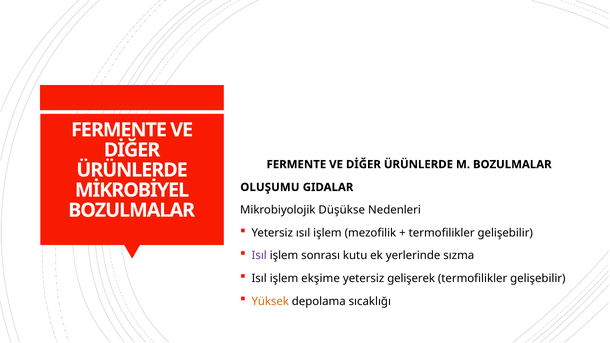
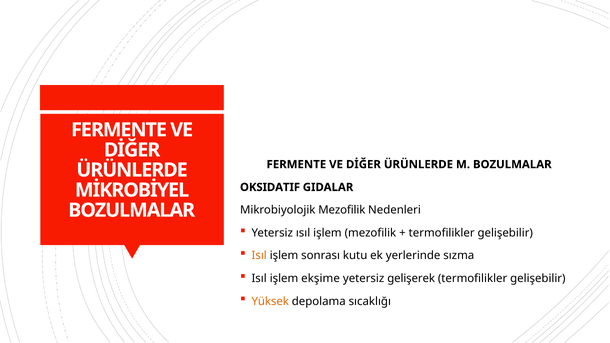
OLUŞUMU: OLUŞUMU -> OKSIDATIF
Mikrobiyolojik Düşükse: Düşükse -> Mezofilik
Isıl at (259, 256) colour: purple -> orange
